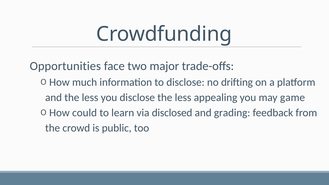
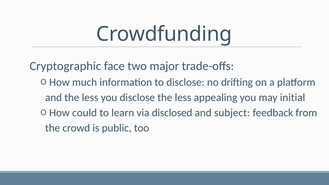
Opportunities: Opportunities -> Cryptographic
game: game -> initial
grading: grading -> subject
